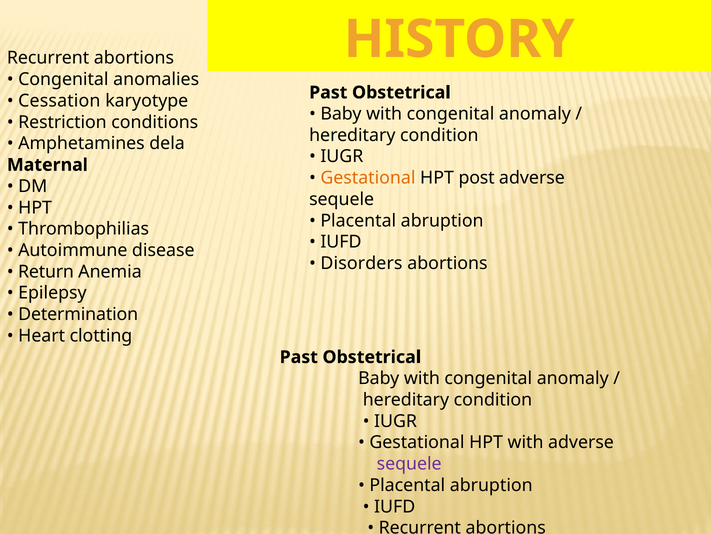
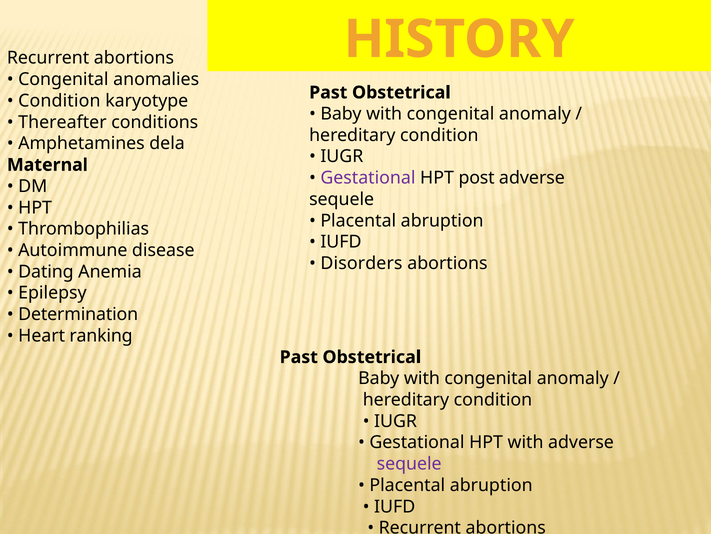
Cessation at (59, 101): Cessation -> Condition
Restriction: Restriction -> Thereafter
Gestational at (368, 178) colour: orange -> purple
Return: Return -> Dating
clotting: clotting -> ranking
